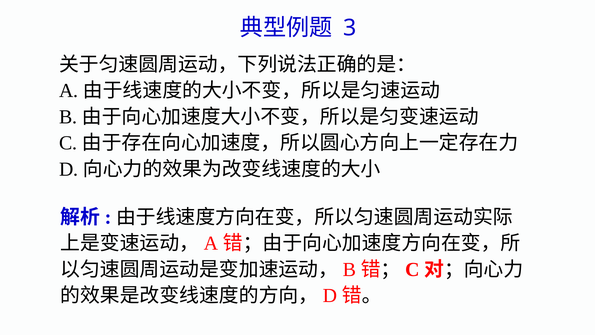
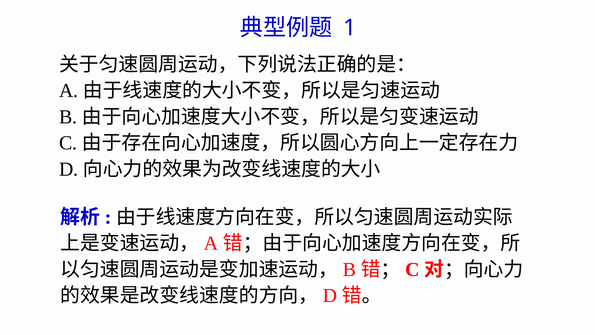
3: 3 -> 1
